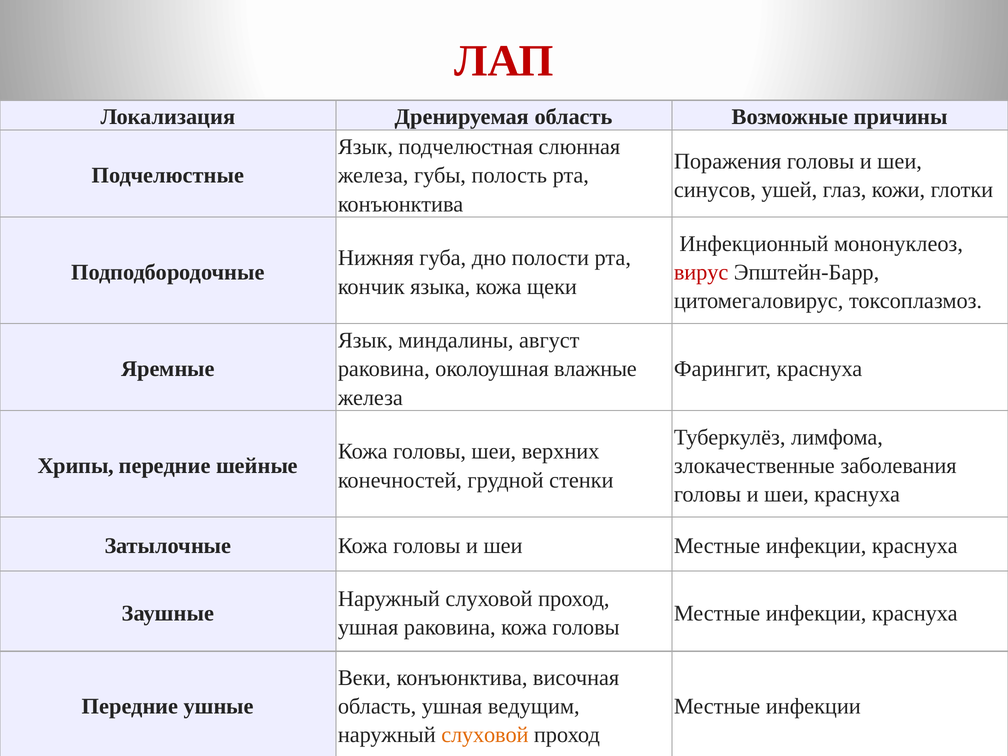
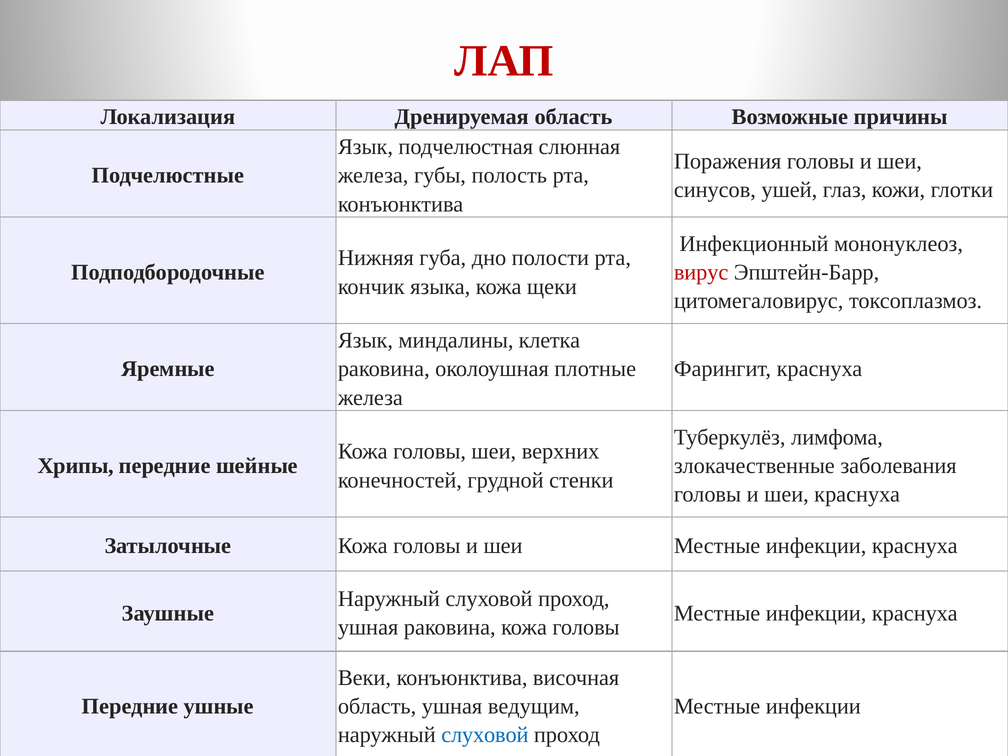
август: август -> клетка
влажные: влажные -> плотные
слуховой at (485, 735) colour: orange -> blue
